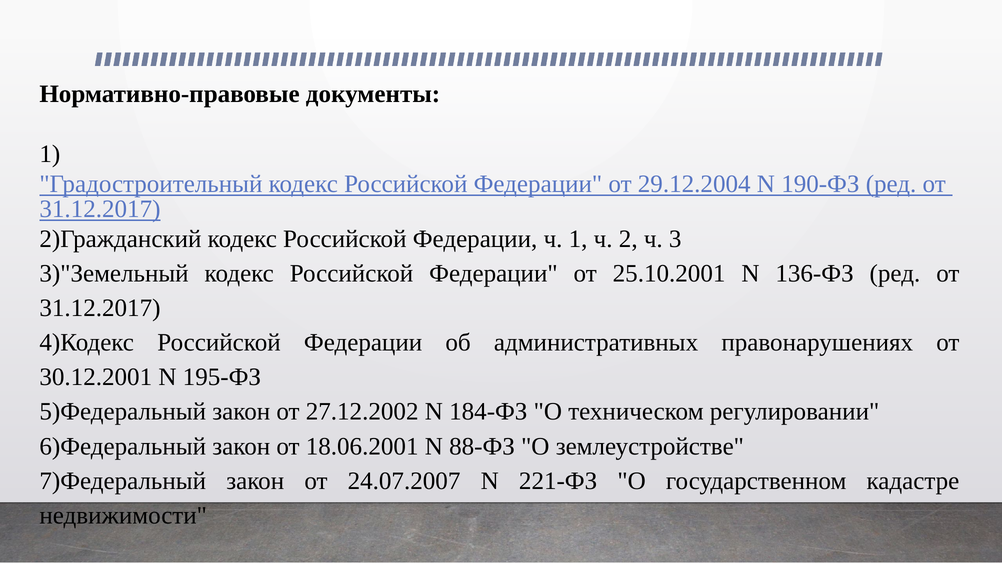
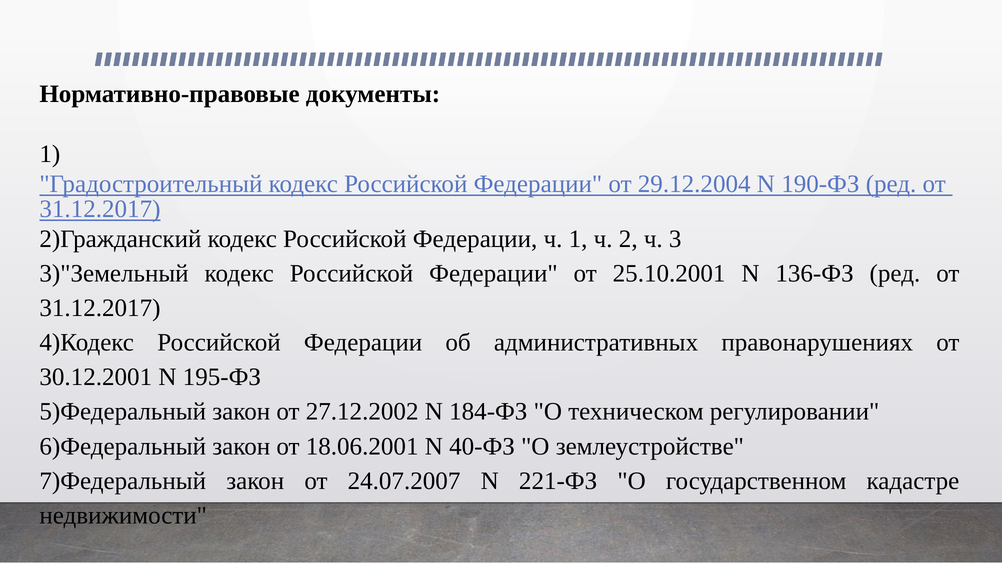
88-ФЗ: 88-ФЗ -> 40-ФЗ
